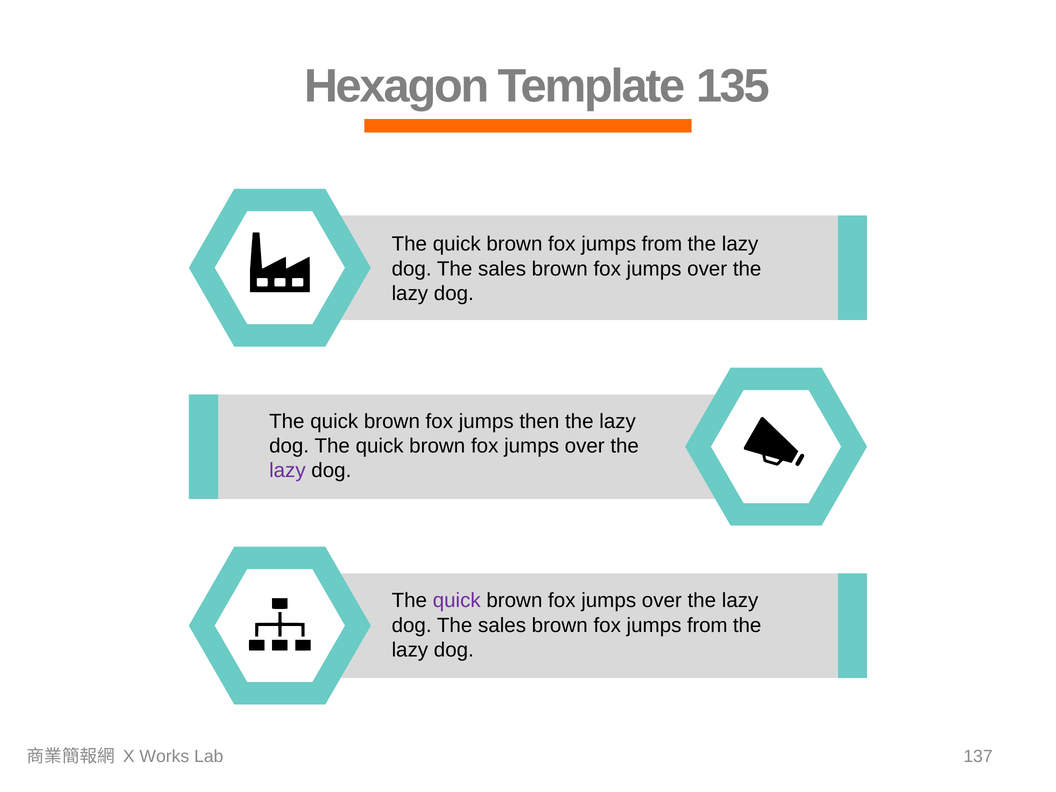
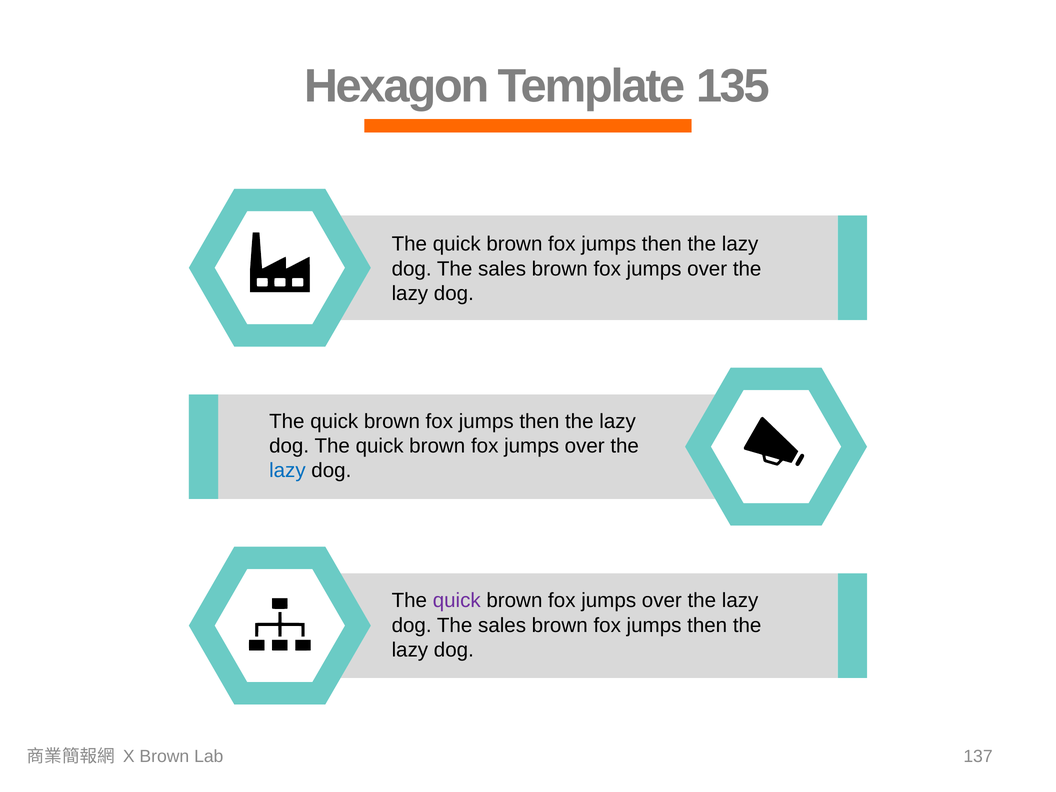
from at (662, 244): from -> then
lazy at (287, 471) colour: purple -> blue
from at (707, 625): from -> then
X Works: Works -> Brown
